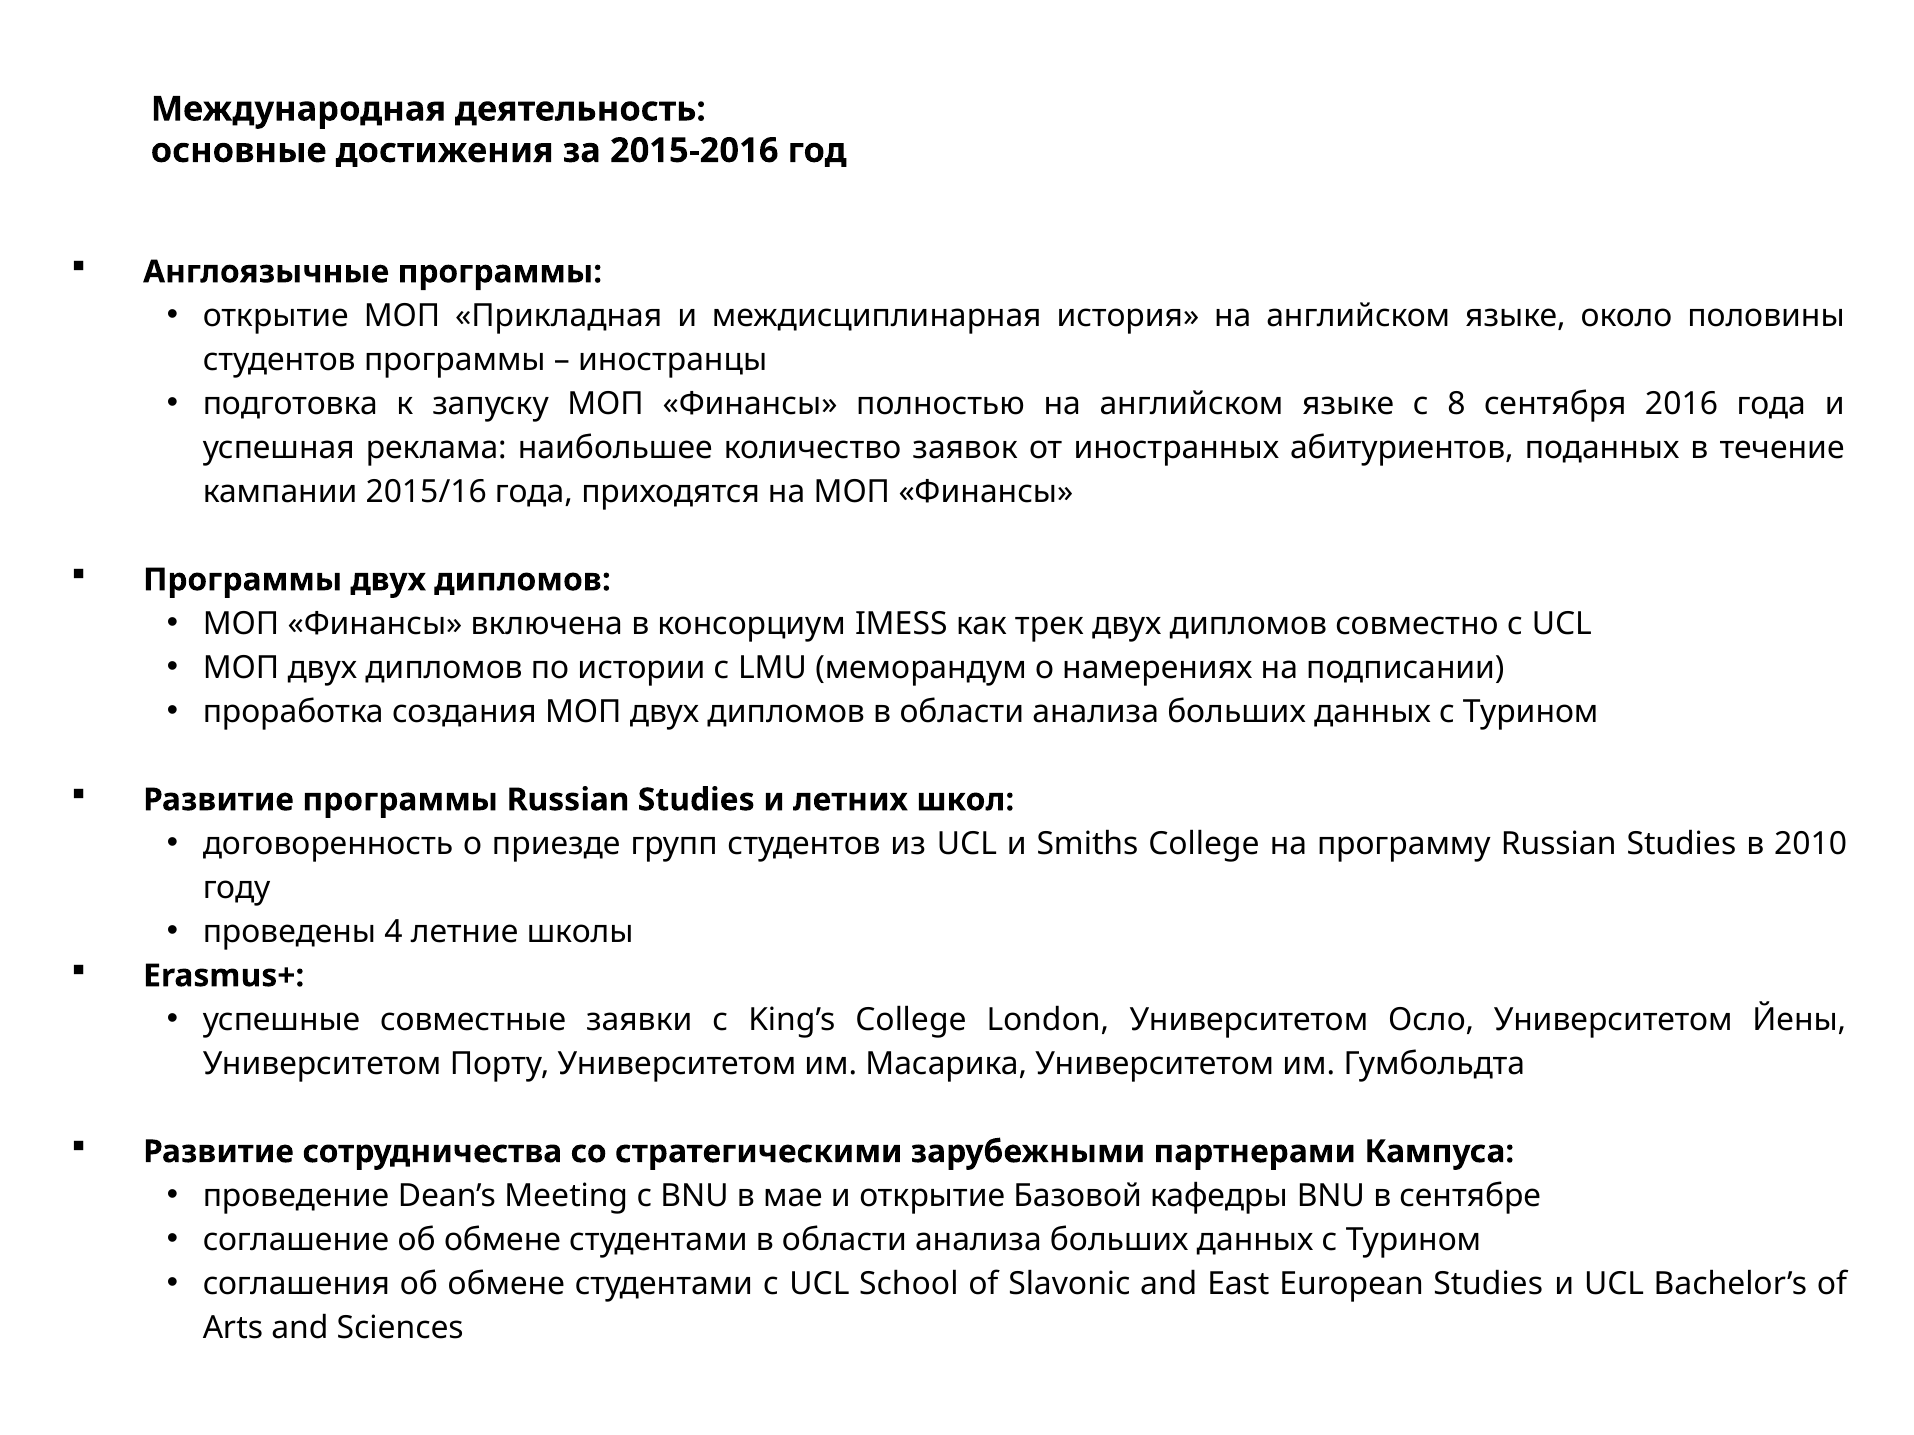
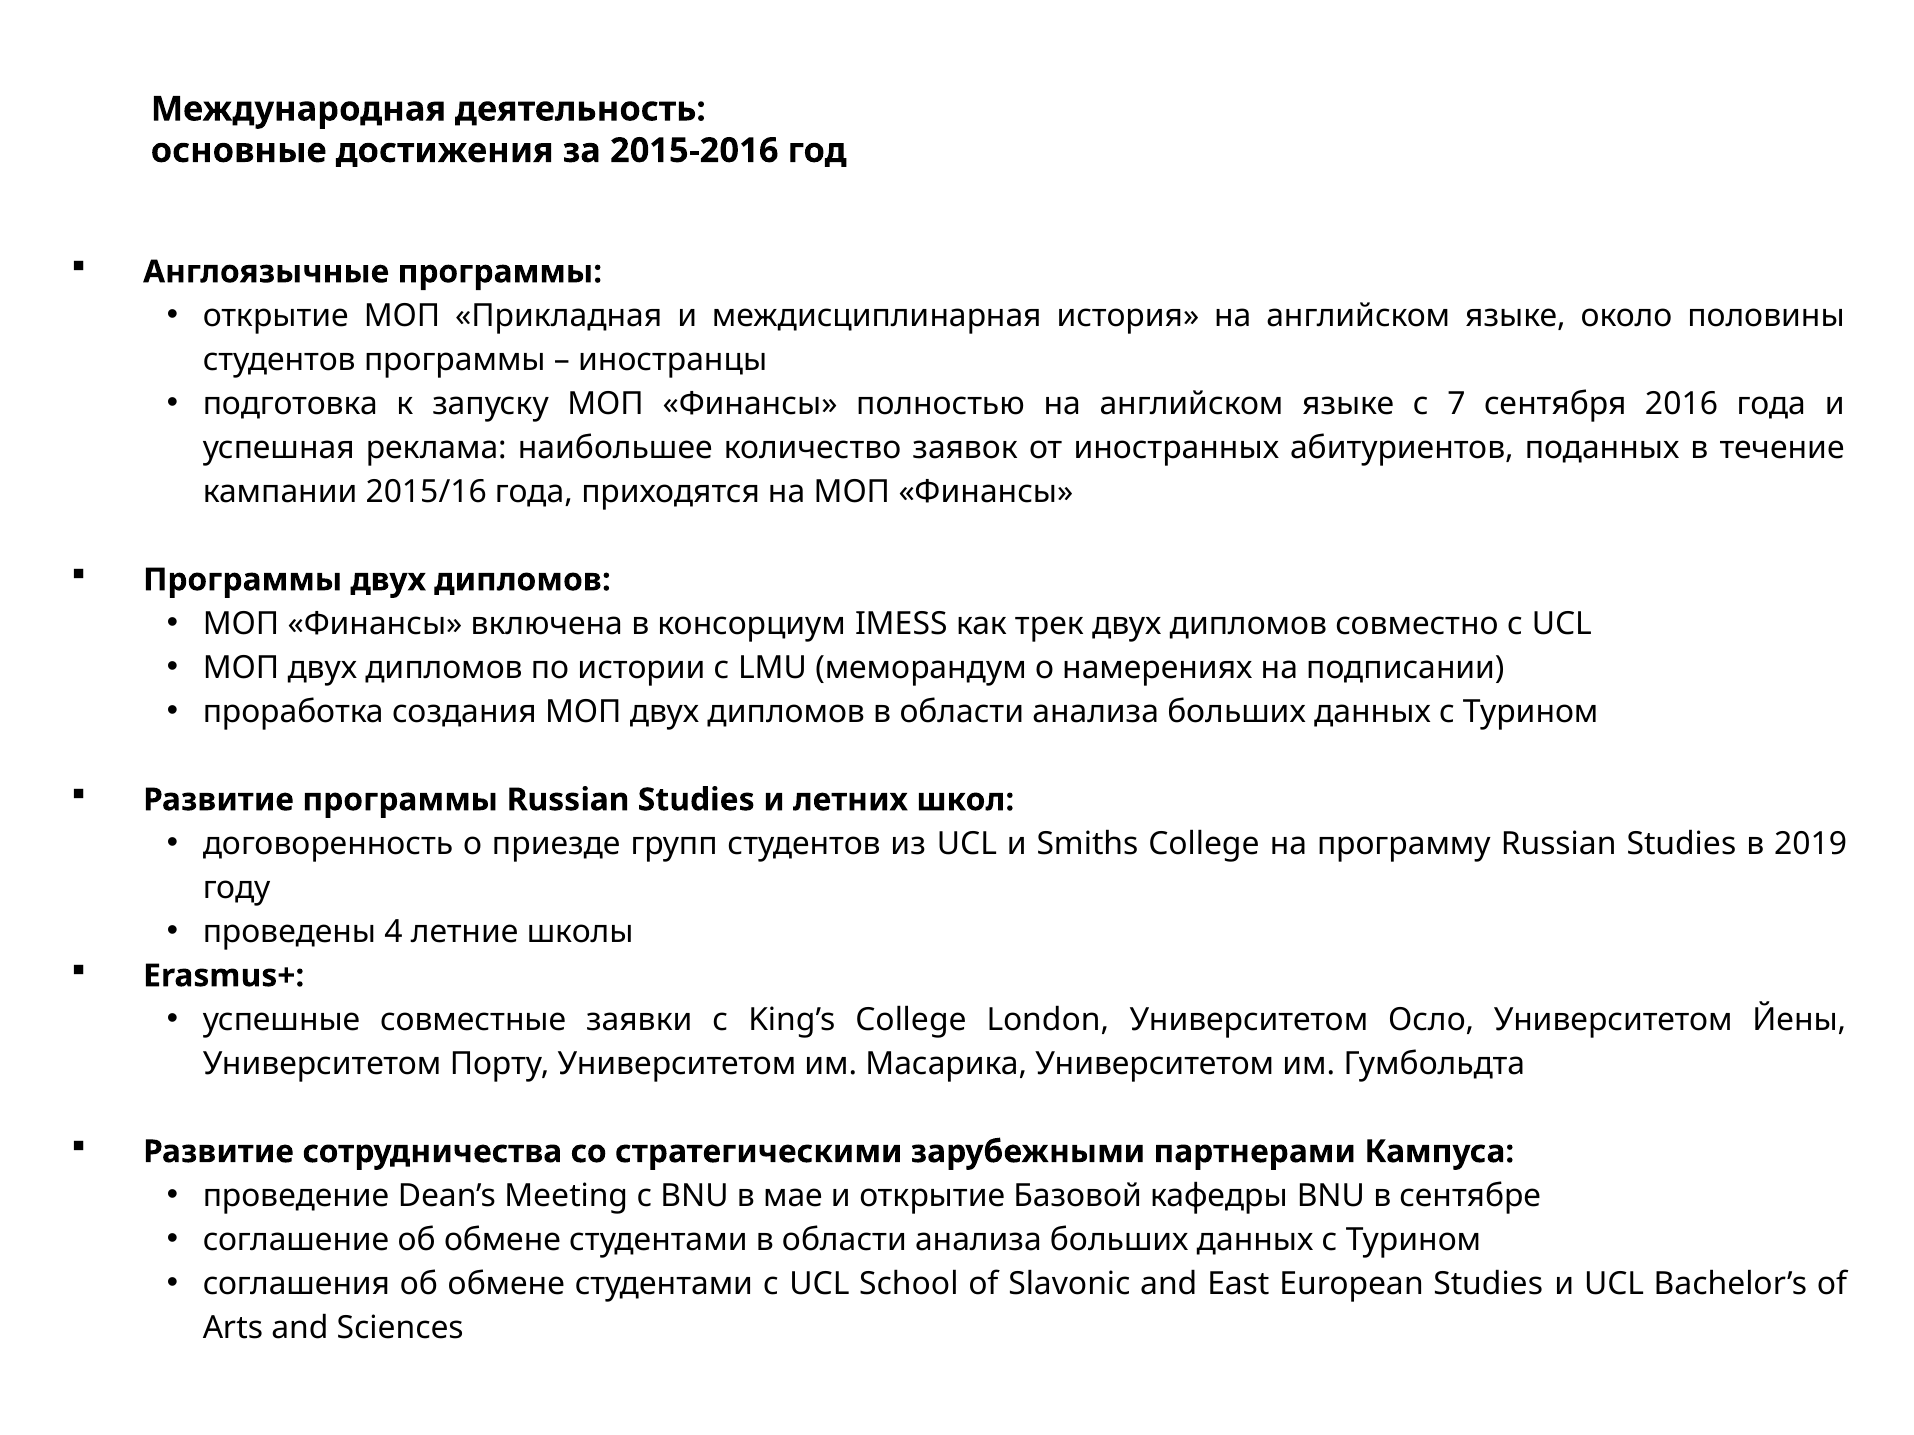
8: 8 -> 7
2010: 2010 -> 2019
